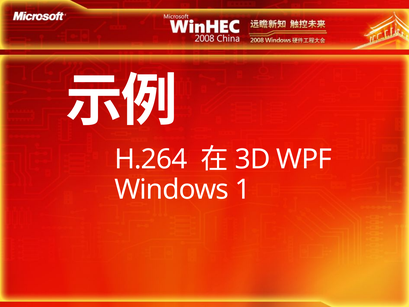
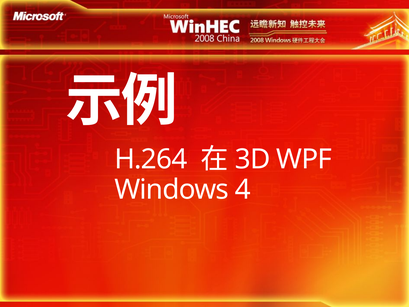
1: 1 -> 4
